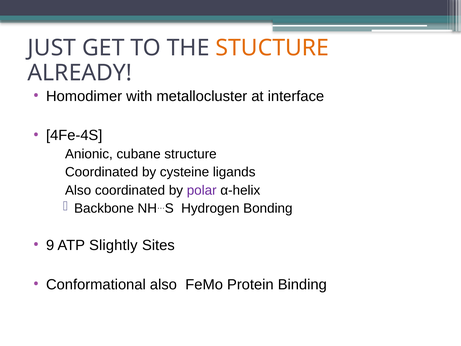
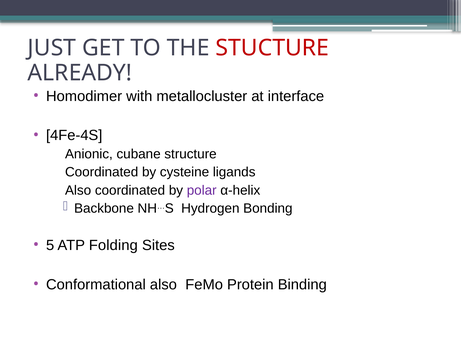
STUCTURE colour: orange -> red
9: 9 -> 5
Slightly: Slightly -> Folding
